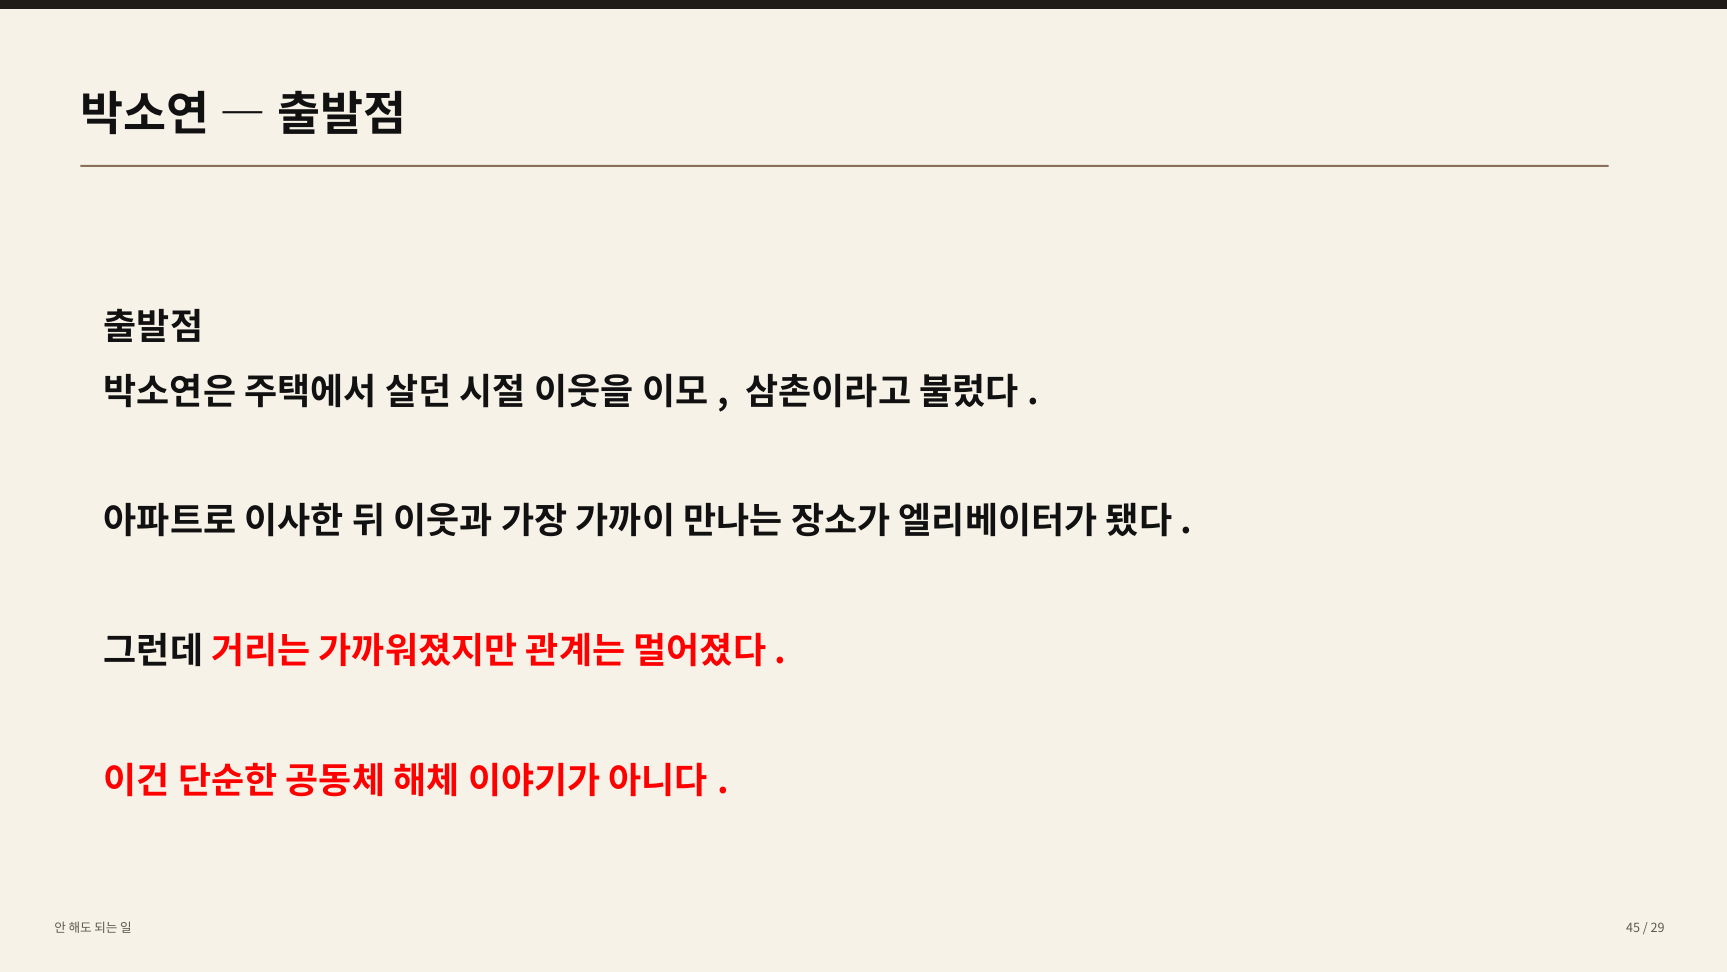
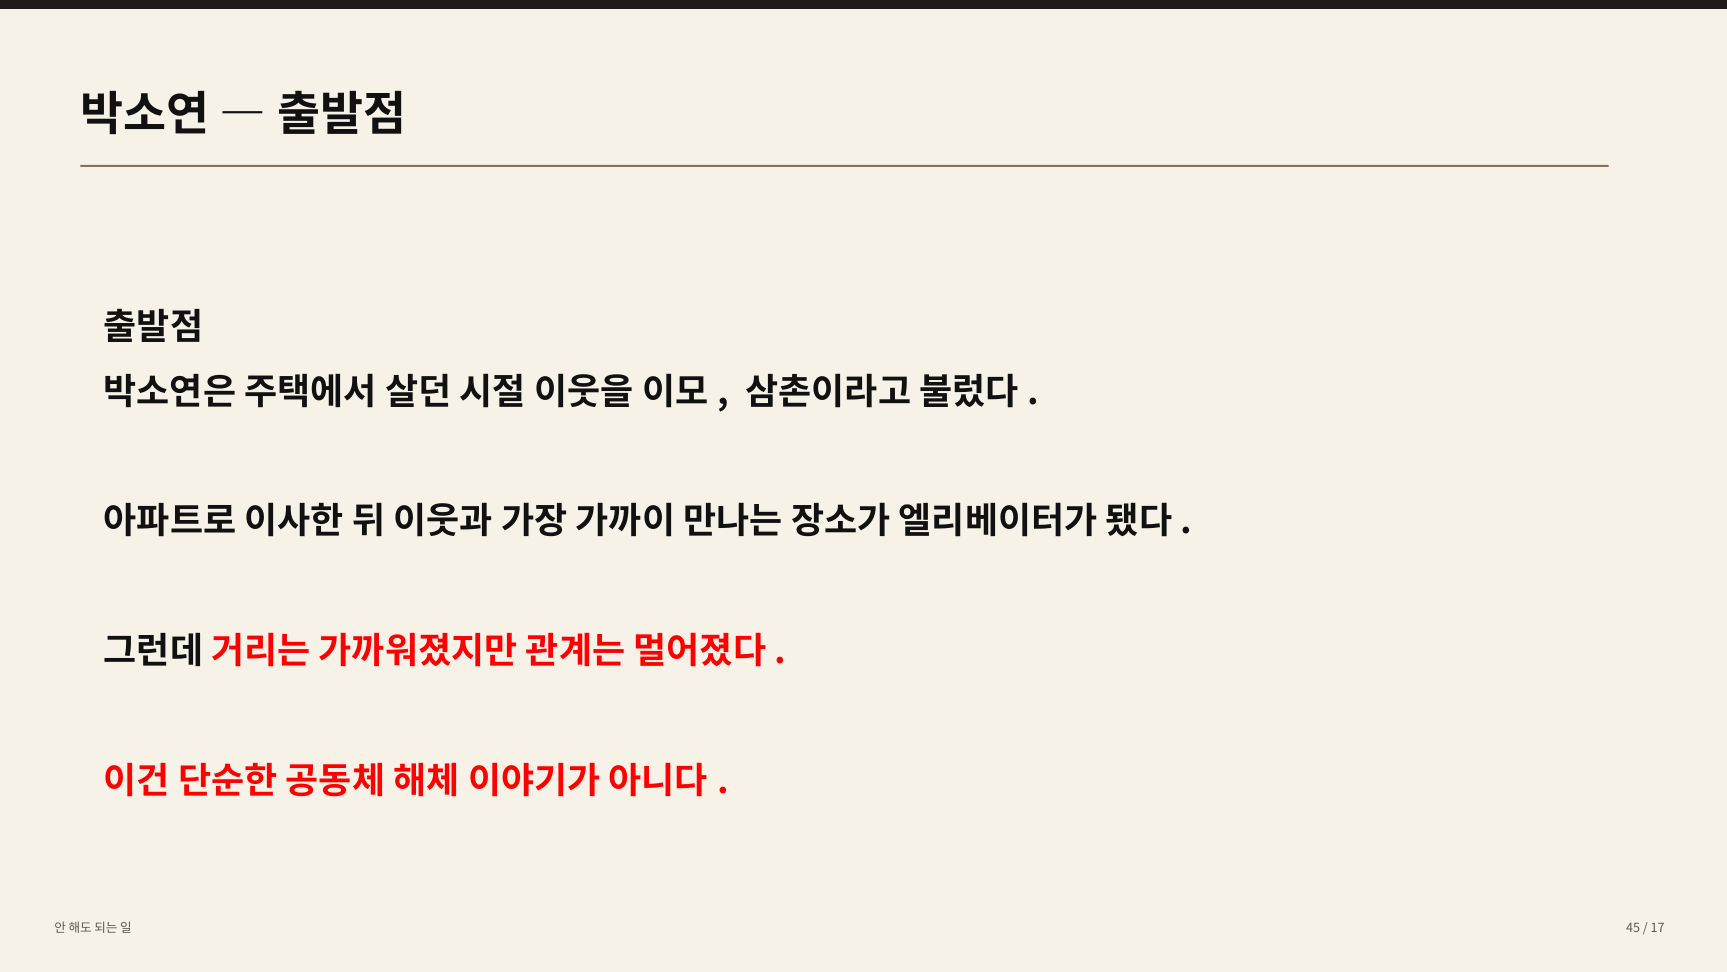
29: 29 -> 17
